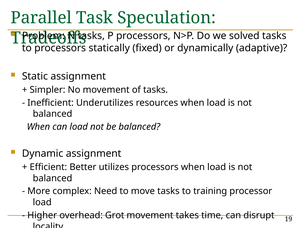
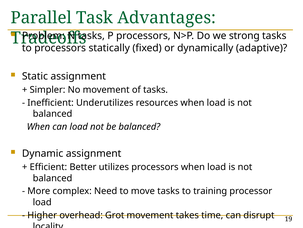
Speculation: Speculation -> Advantages
solved: solved -> strong
